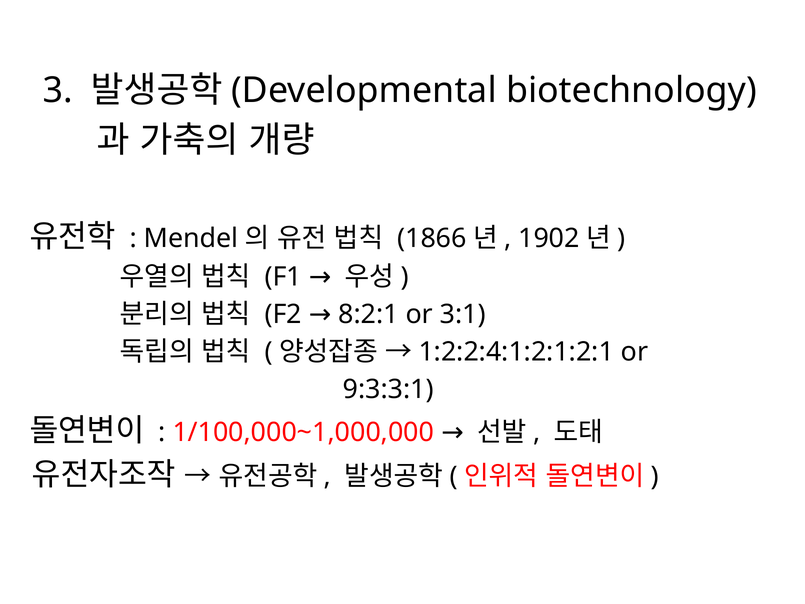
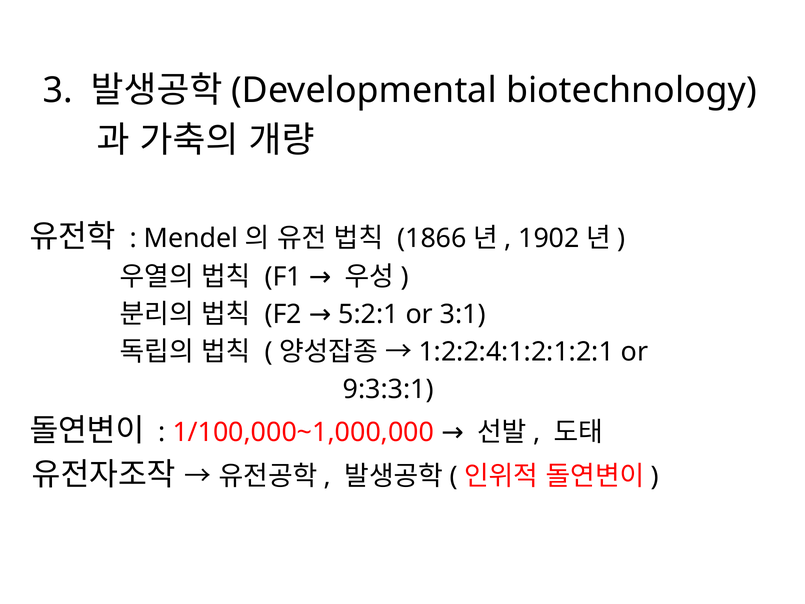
8:2:1: 8:2:1 -> 5:2:1
